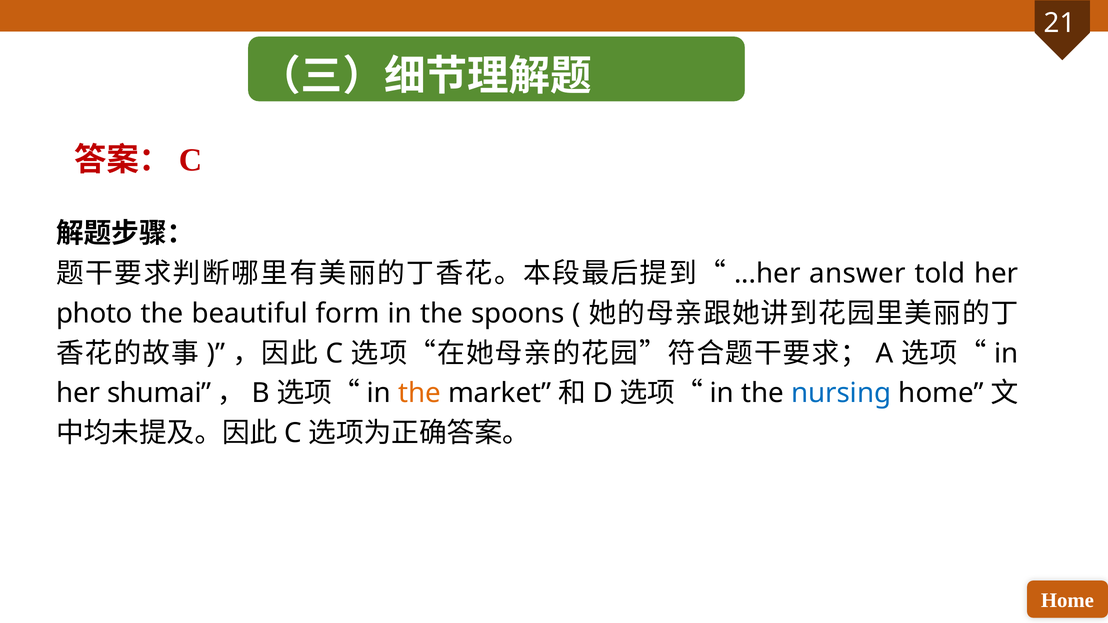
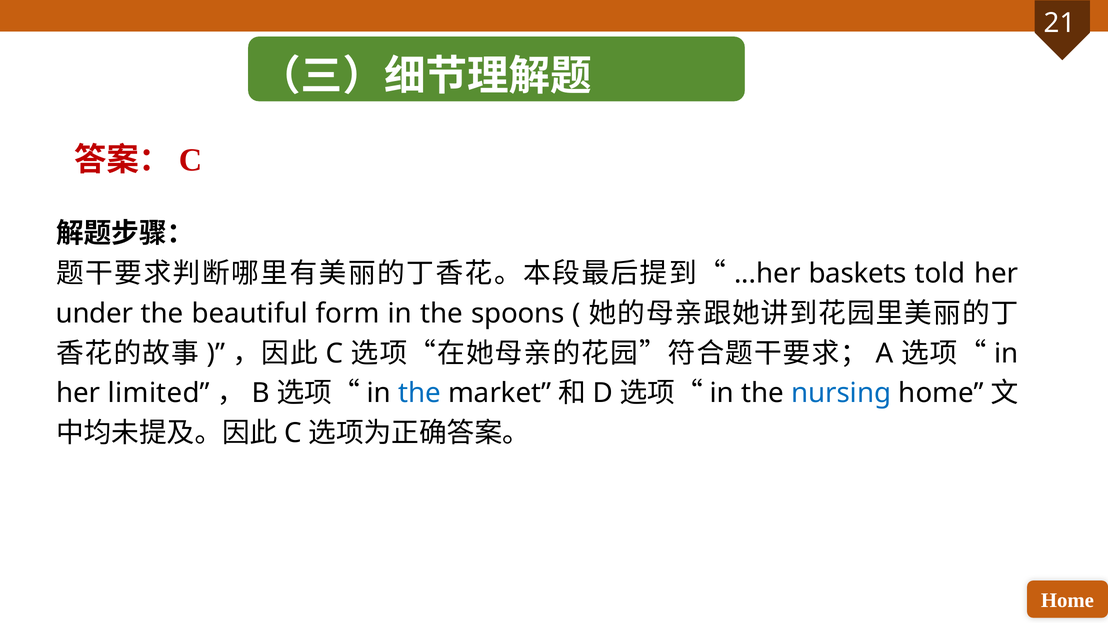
answer: answer -> baskets
photo: photo -> under
shumai: shumai -> limited
the at (420, 393) colour: orange -> blue
